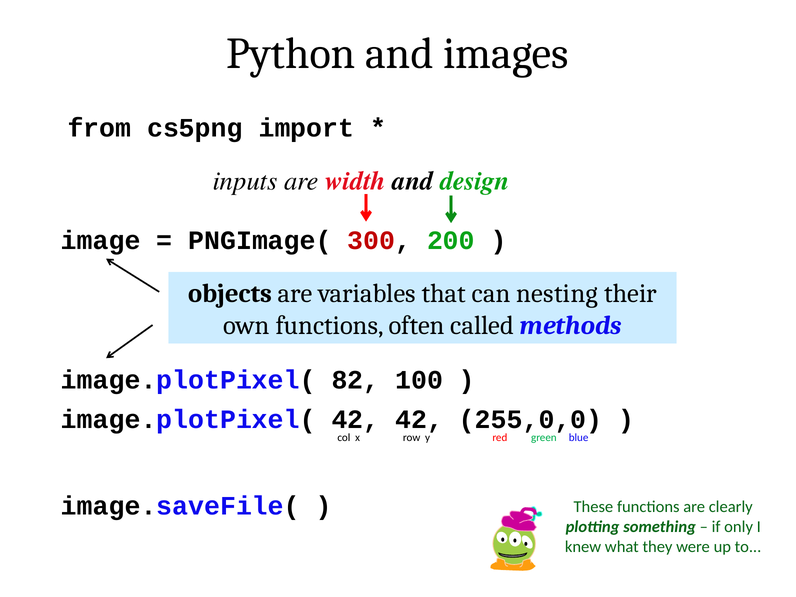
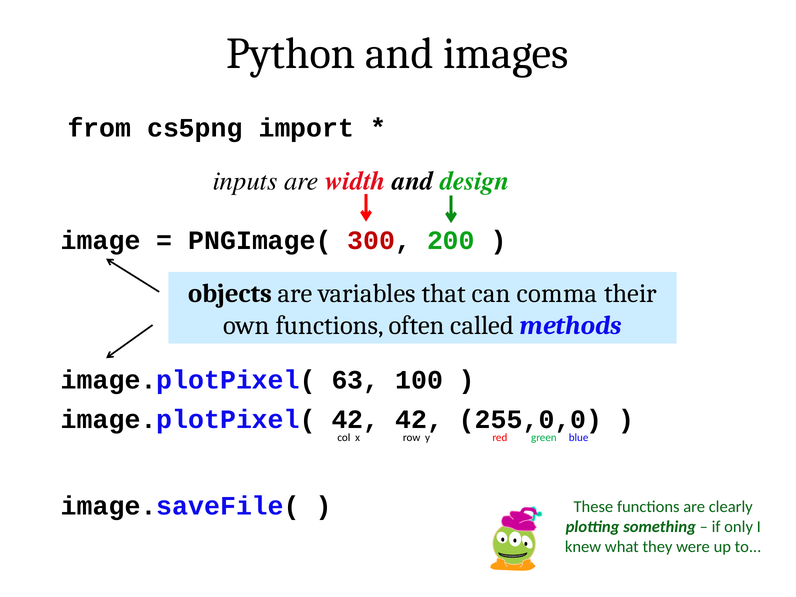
nesting: nesting -> comma
82: 82 -> 63
